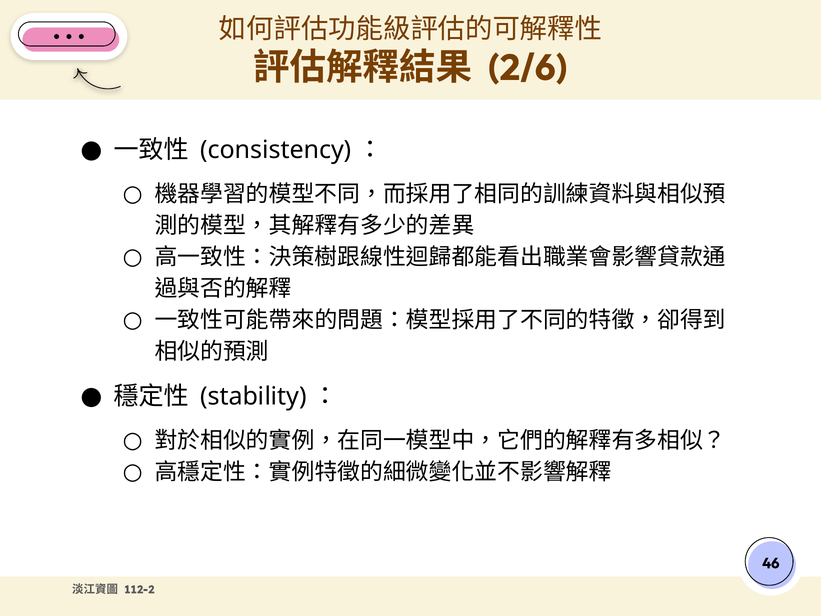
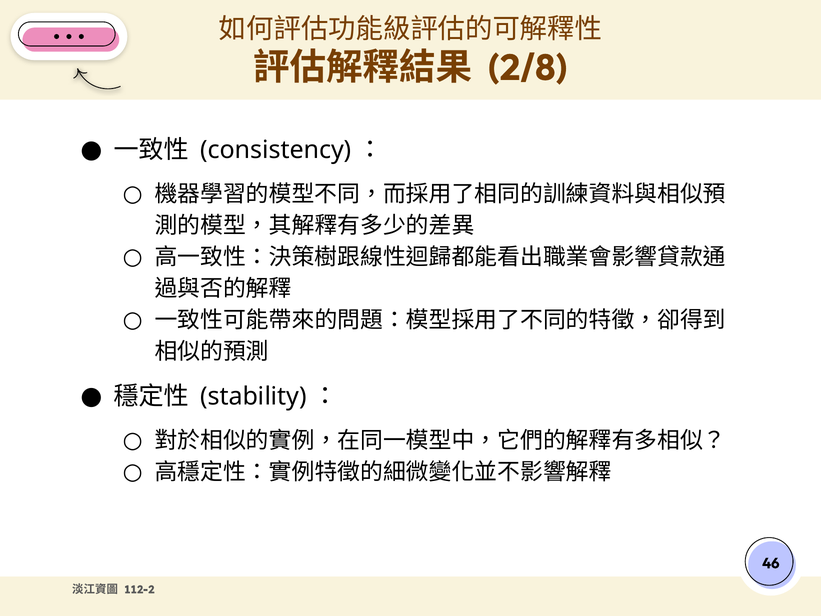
2/6: 2/6 -> 2/8
